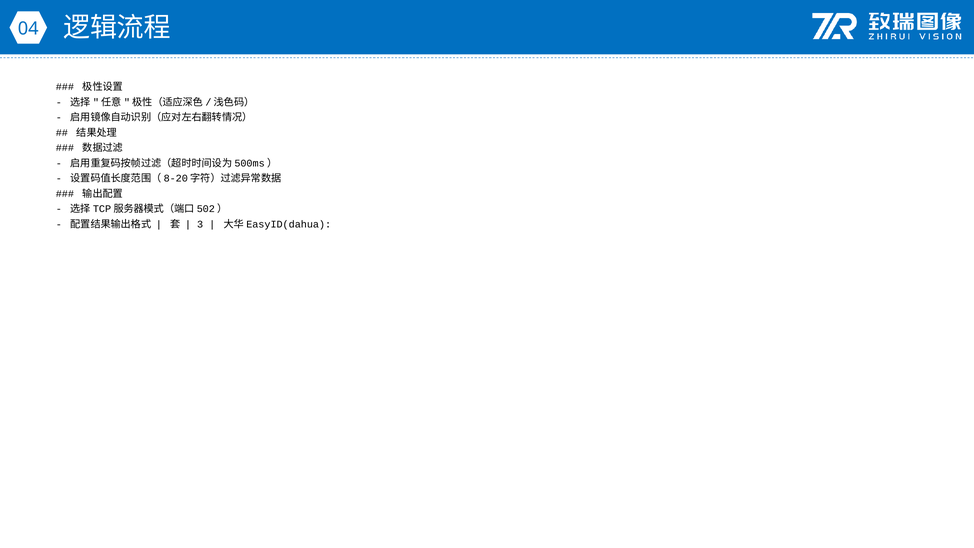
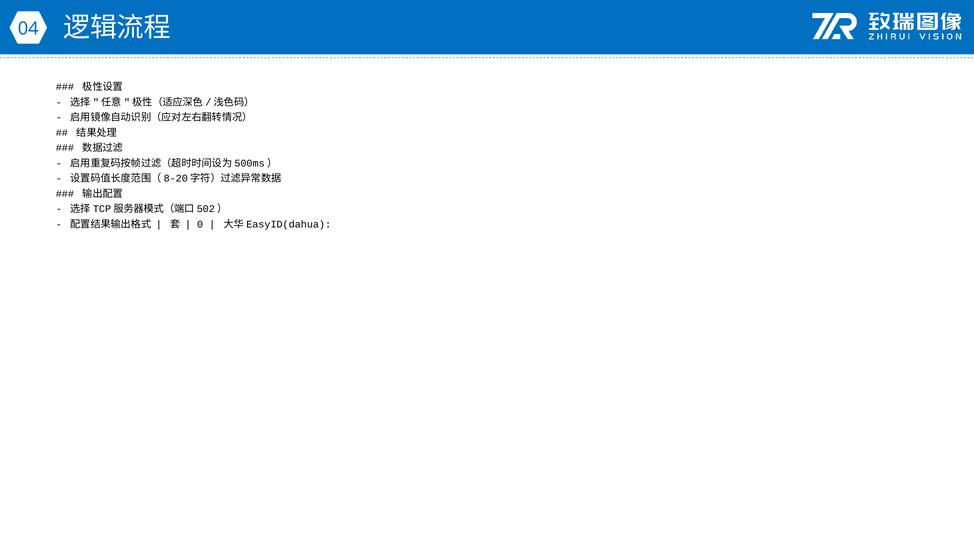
3: 3 -> 0
